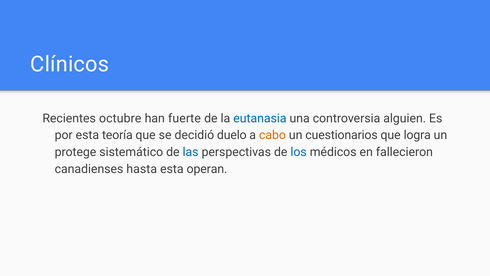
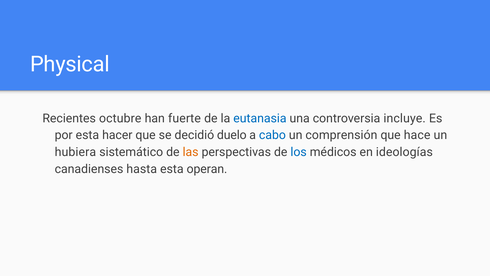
Clínicos: Clínicos -> Physical
alguien: alguien -> incluye
teoría: teoría -> hacer
cabo colour: orange -> blue
cuestionarios: cuestionarios -> comprensión
logra: logra -> hace
protege: protege -> hubiera
las colour: blue -> orange
fallecieron: fallecieron -> ideologías
